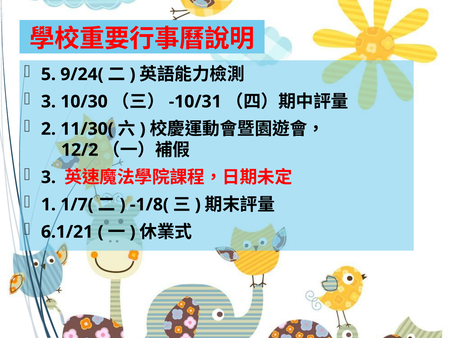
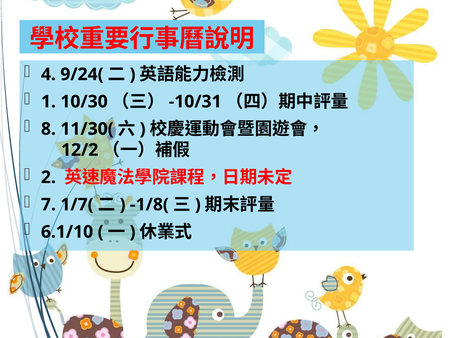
5: 5 -> 4
3 at (48, 102): 3 -> 1
2: 2 -> 8
3 at (48, 177): 3 -> 2
1: 1 -> 7
6.1/21: 6.1/21 -> 6.1/10
